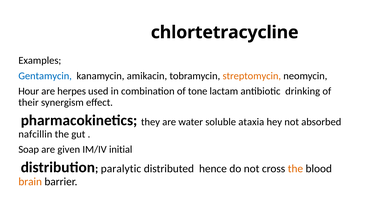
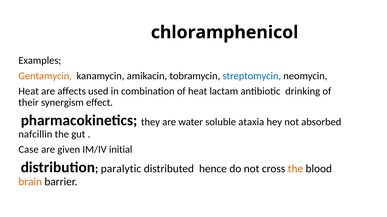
chlortetracycline: chlortetracycline -> chloramphenicol
Gentamycin colour: blue -> orange
streptomycin colour: orange -> blue
Hour at (29, 91): Hour -> Heat
herpes: herpes -> affects
of tone: tone -> heat
Soap: Soap -> Case
